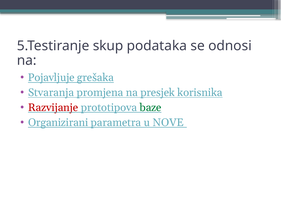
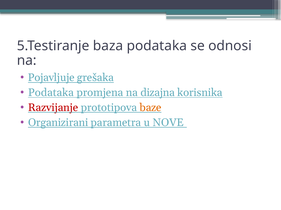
skup: skup -> baza
Stvaranja at (51, 93): Stvaranja -> Podataka
presjek: presjek -> dizajna
baze colour: green -> orange
